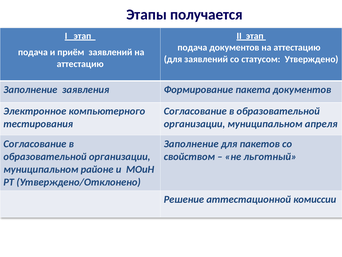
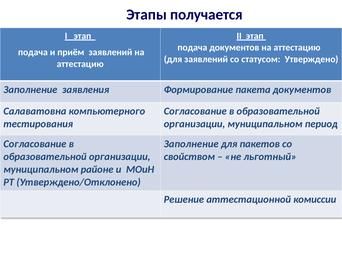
Электронное: Электронное -> Салаватовна
апреля: апреля -> период
